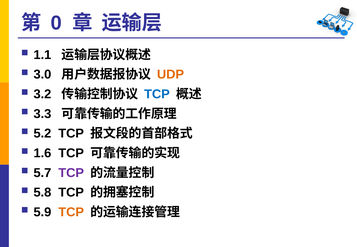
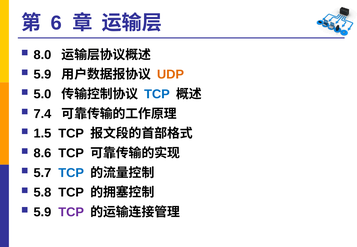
0: 0 -> 6
1.1: 1.1 -> 8.0
3.0 at (42, 75): 3.0 -> 5.9
3.2: 3.2 -> 5.0
3.3: 3.3 -> 7.4
5.2: 5.2 -> 1.5
1.6: 1.6 -> 8.6
TCP at (71, 173) colour: purple -> blue
TCP at (71, 212) colour: orange -> purple
